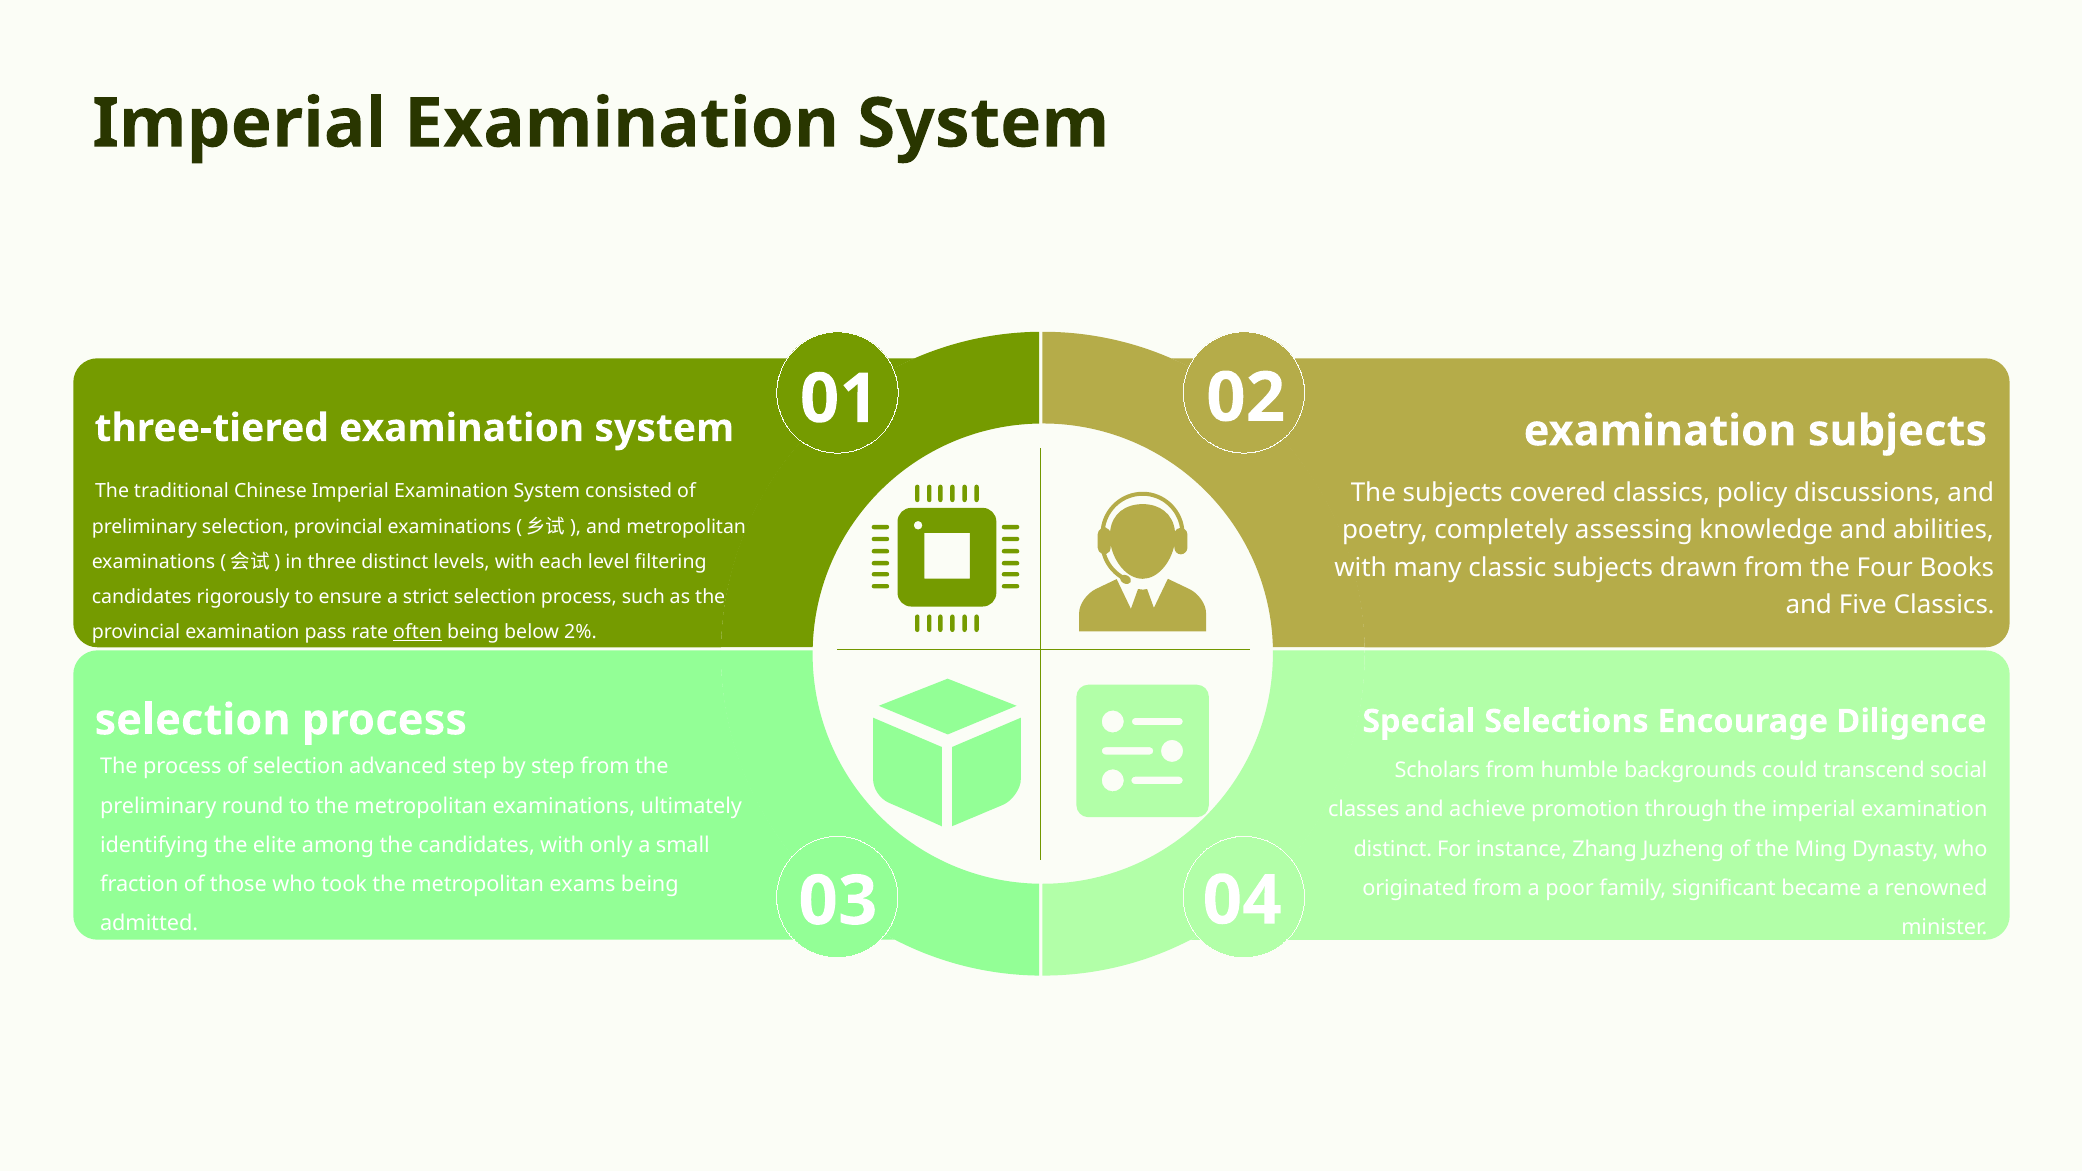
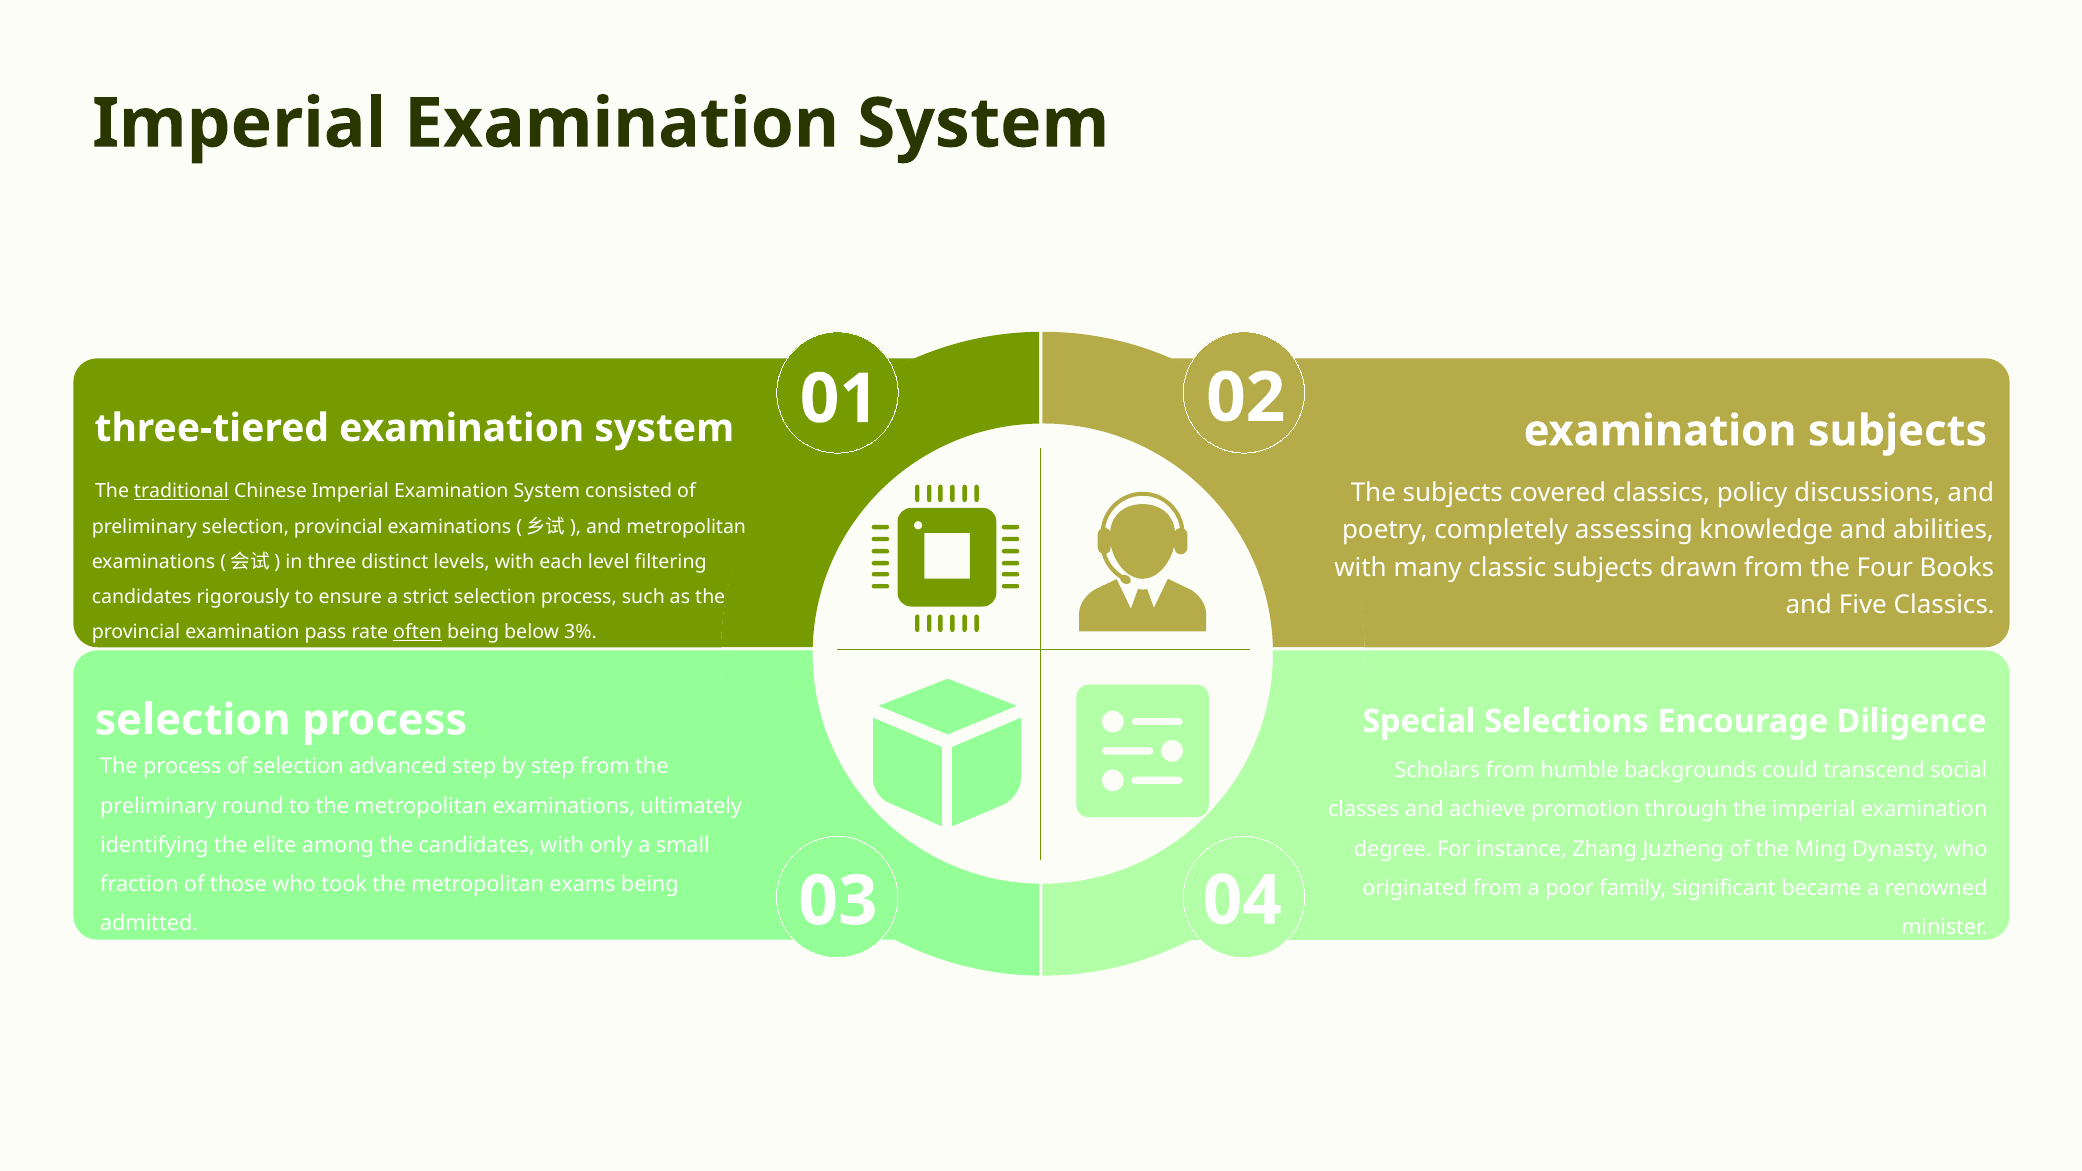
traditional underline: none -> present
2%: 2% -> 3%
distinct at (1393, 849): distinct -> degree
